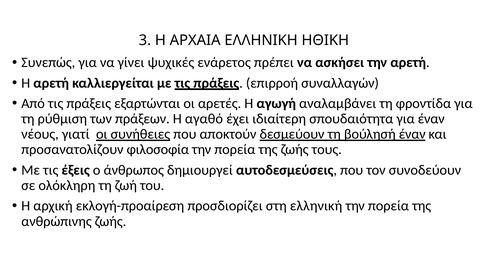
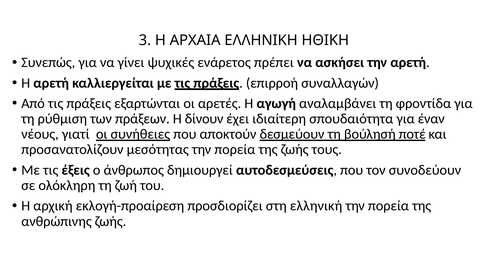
αγαθό: αγαθό -> δίνουν
βούλησή έναν: έναν -> ποτέ
φιλοσοφία: φιλοσοφία -> μεσότητας
